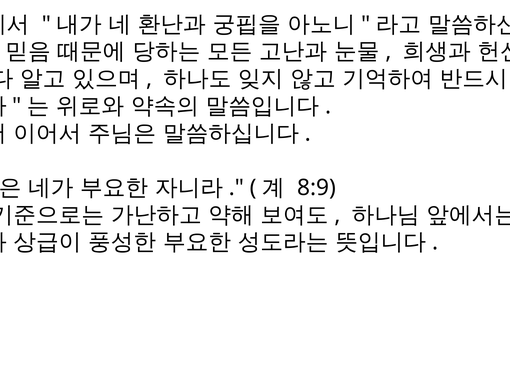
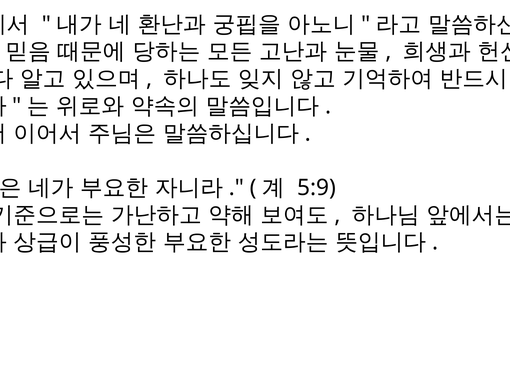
8:9: 8:9 -> 5:9
